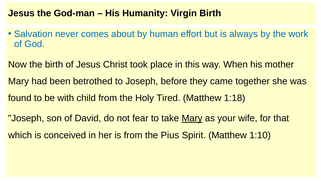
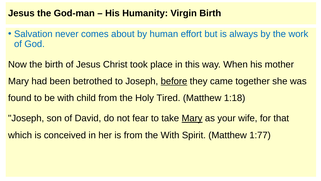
before underline: none -> present
the Pius: Pius -> With
1:10: 1:10 -> 1:77
